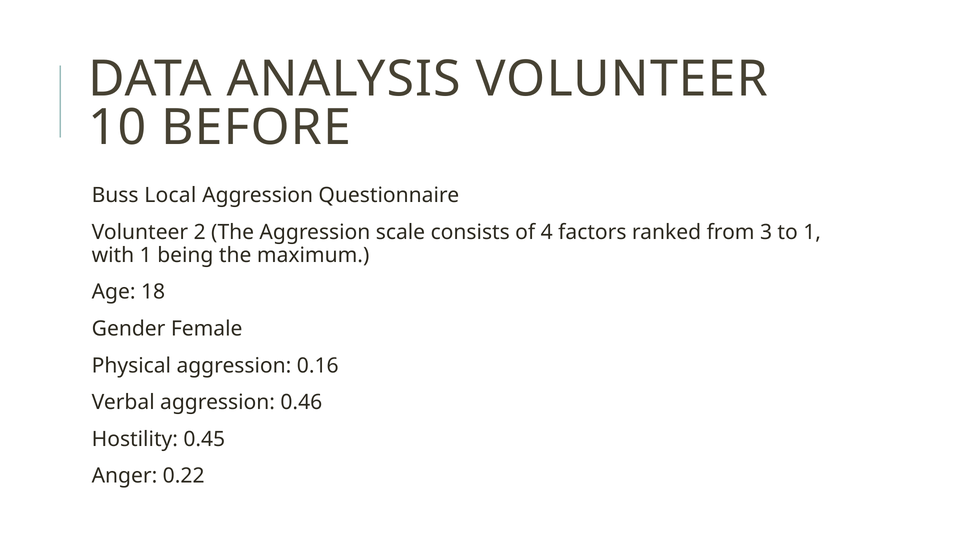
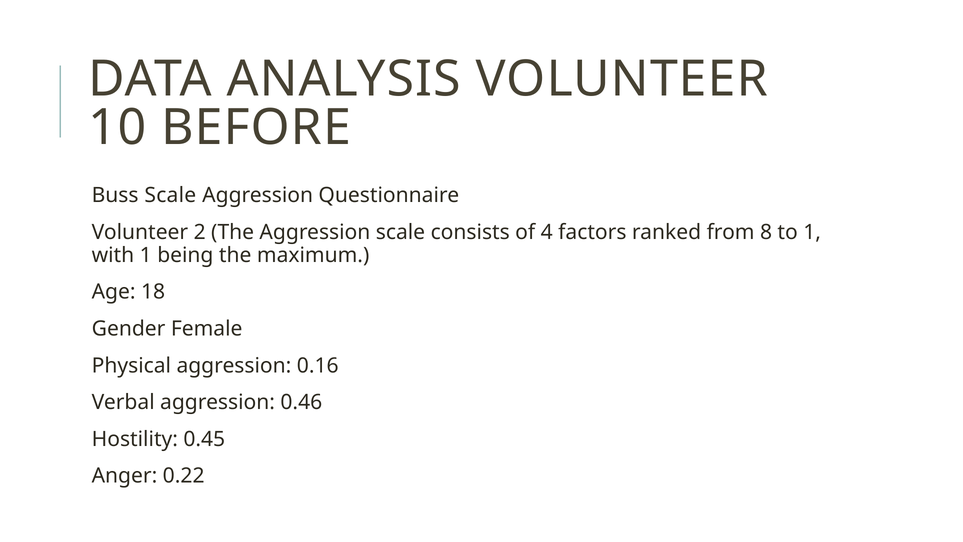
Buss Local: Local -> Scale
3: 3 -> 8
